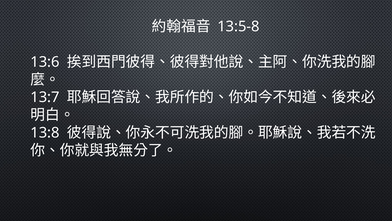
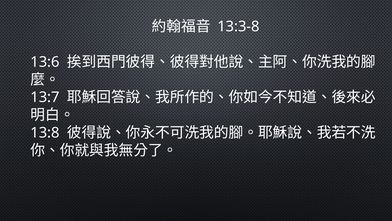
13:5-8: 13:5-8 -> 13:3-8
